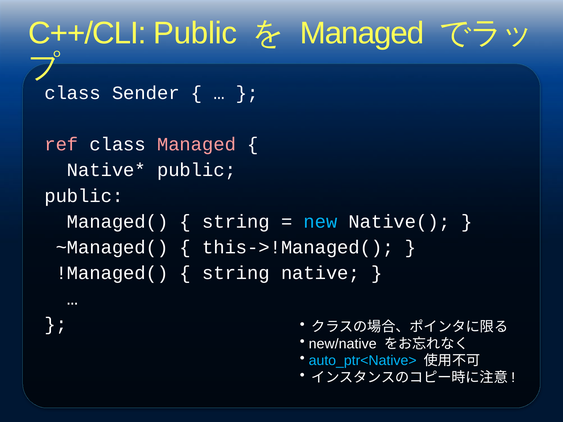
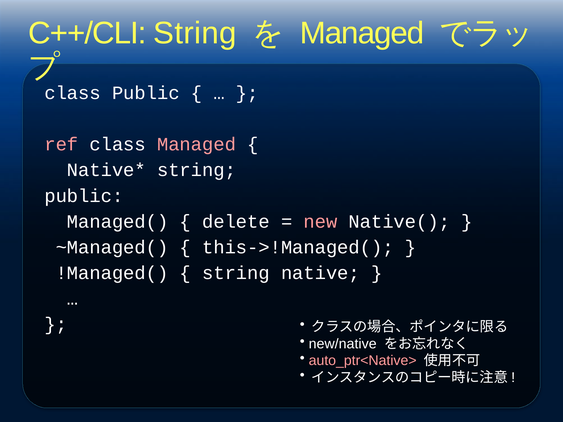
C++/CLI Public: Public -> String
class Sender: Sender -> Public
public at (197, 170): public -> string
string at (236, 222): string -> delete
new colour: light blue -> pink
auto_ptr<Native> colour: light blue -> pink
